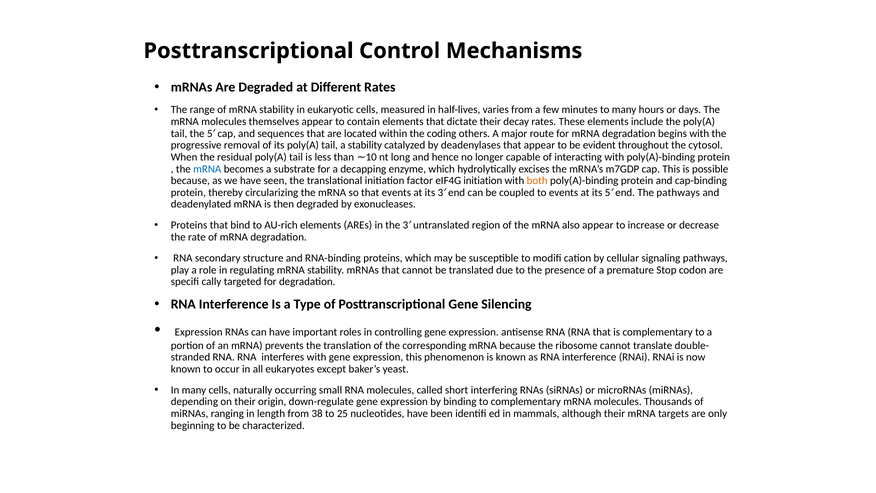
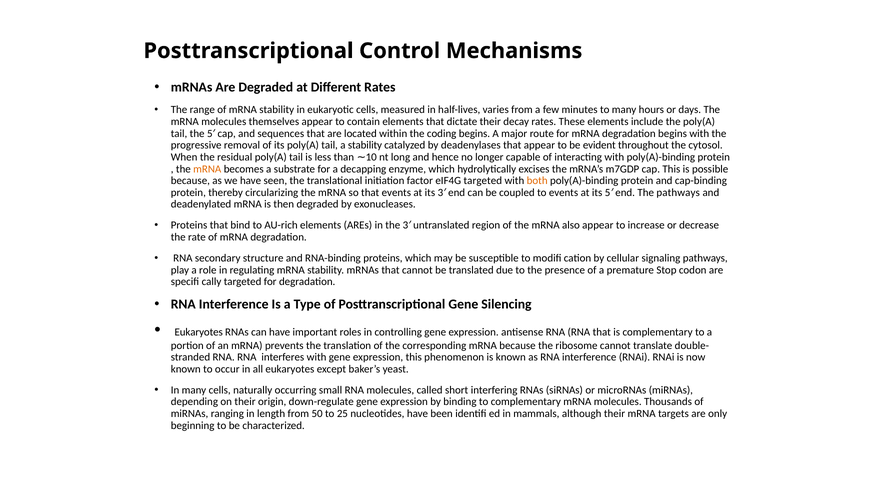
coding others: others -> begins
mRNA at (207, 169) colour: blue -> orange
eIF4G initiation: initiation -> targeted
Expression at (199, 332): Expression -> Eukaryotes
38: 38 -> 50
